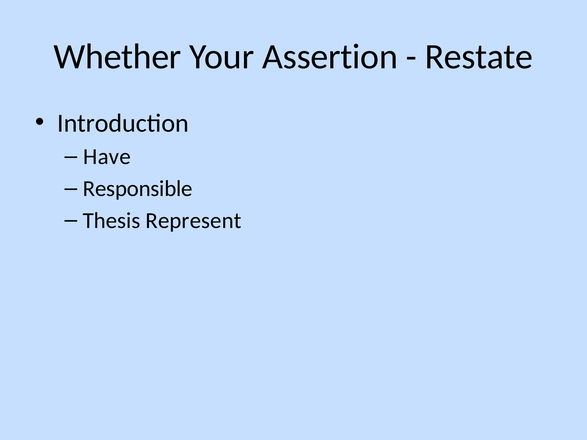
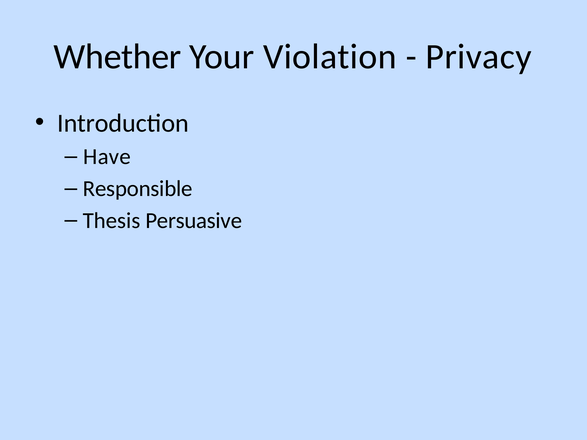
Assertion: Assertion -> Violation
Restate: Restate -> Privacy
Represent: Represent -> Persuasive
